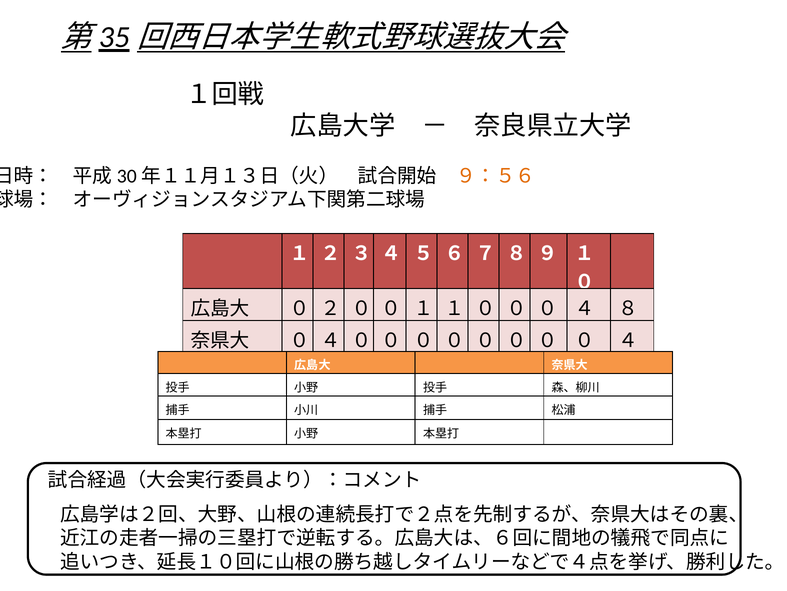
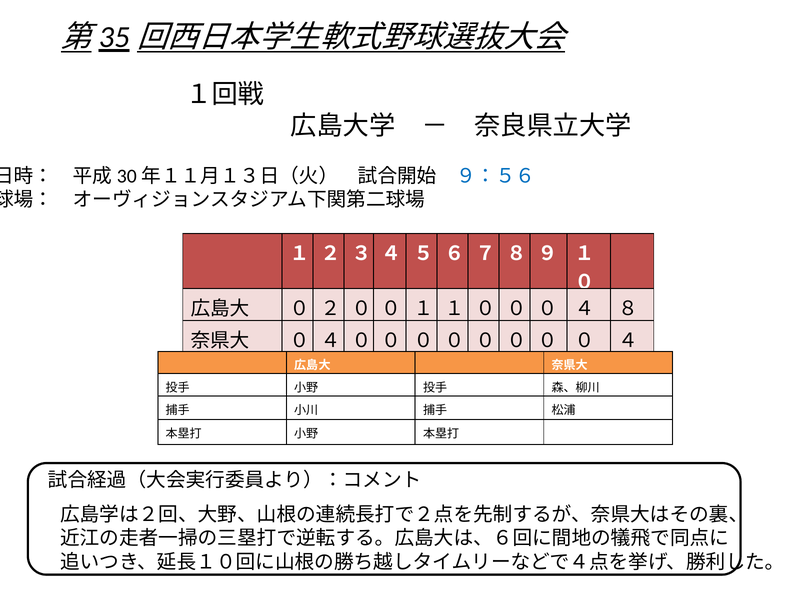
９：５６ colour: orange -> blue
